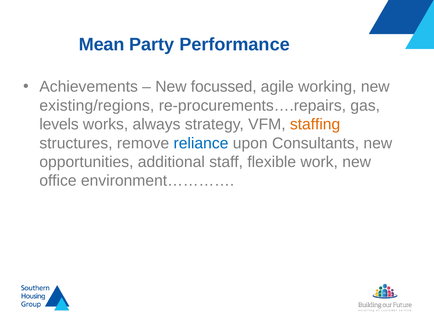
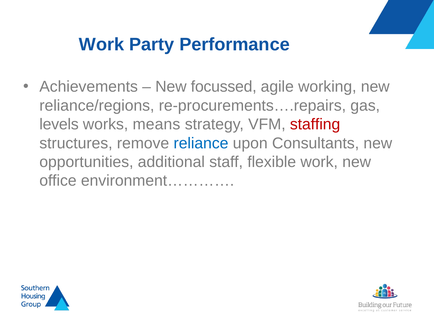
Mean at (102, 45): Mean -> Work
existing/regions: existing/regions -> reliance/regions
always: always -> means
staffing colour: orange -> red
